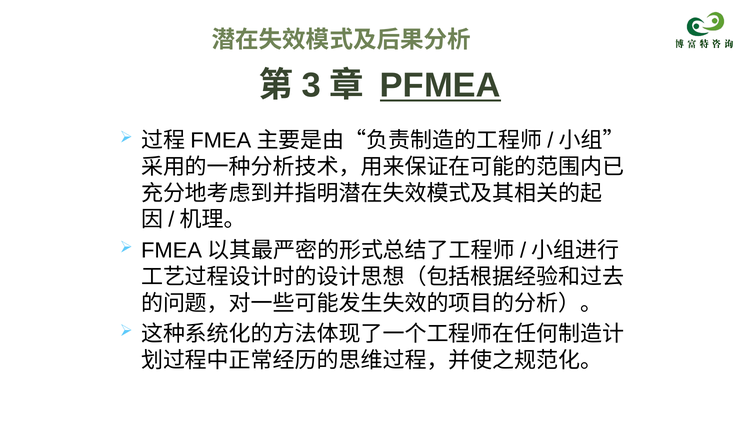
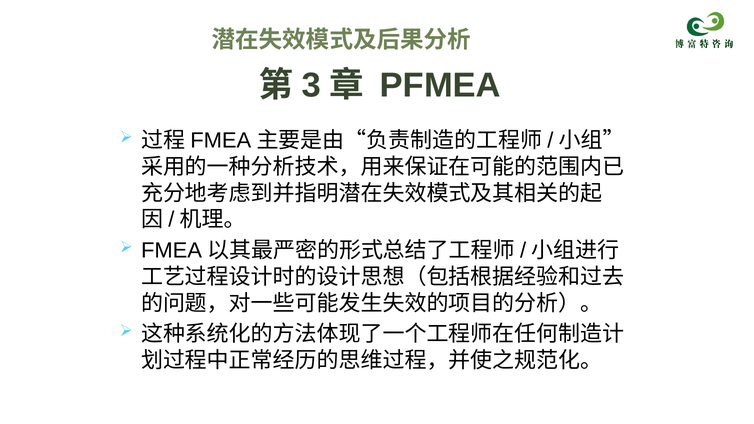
PFMEA underline: present -> none
